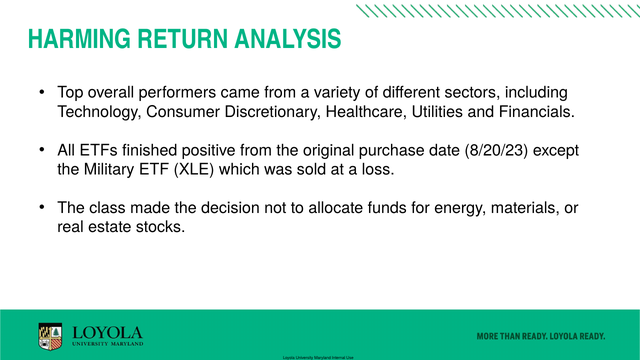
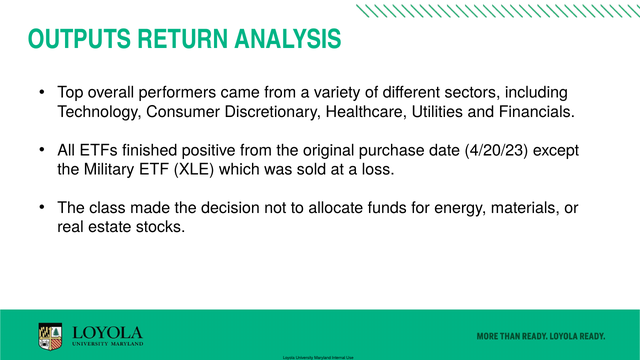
HARMING: HARMING -> OUTPUTS
8/20/23: 8/20/23 -> 4/20/23
